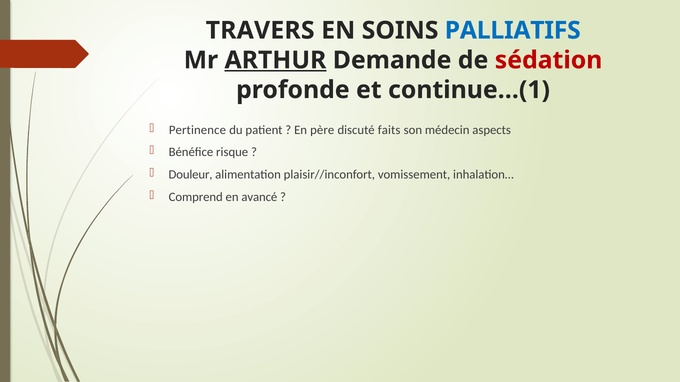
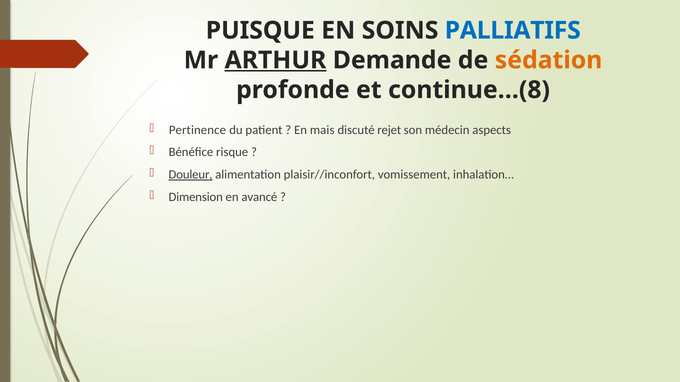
TRAVERS: TRAVERS -> PUISQUE
sédation colour: red -> orange
continue…(1: continue…(1 -> continue…(8
père: père -> mais
faits: faits -> rejet
Douleur underline: none -> present
Comprend: Comprend -> Dimension
